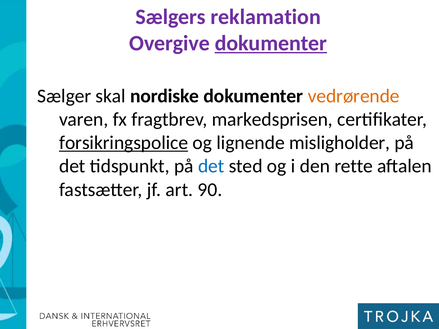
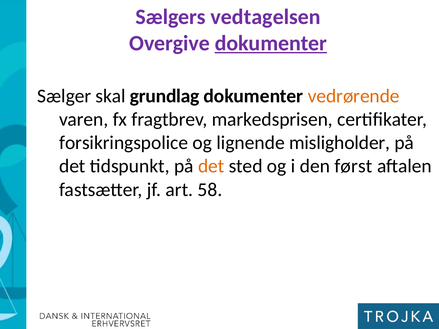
reklamation: reklamation -> vedtagelsen
nordiske: nordiske -> grundlag
forsikringspolice underline: present -> none
det at (211, 166) colour: blue -> orange
rette: rette -> først
90: 90 -> 58
